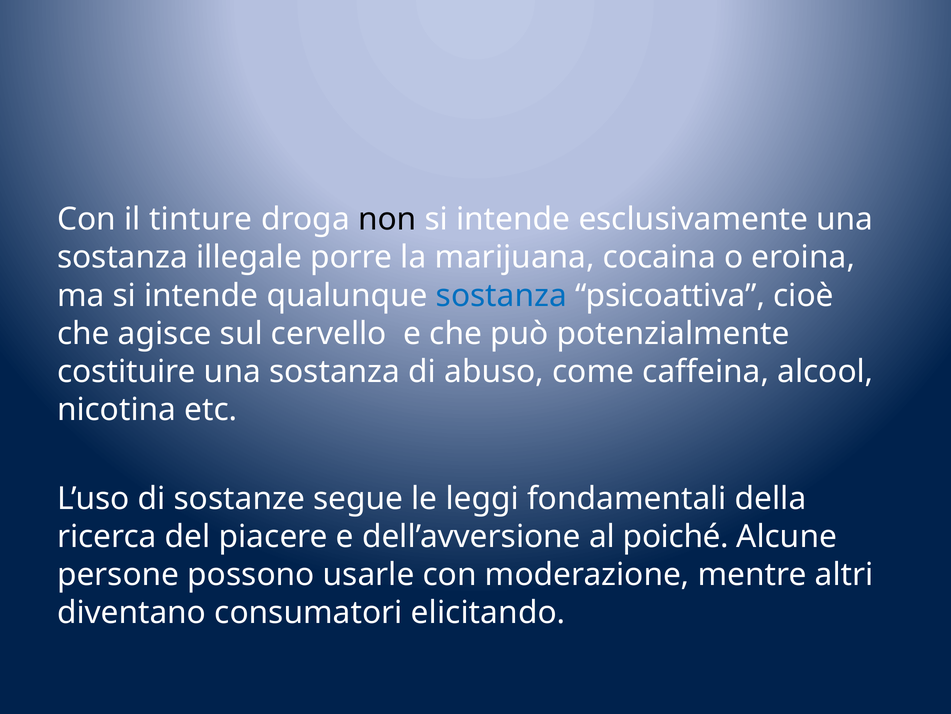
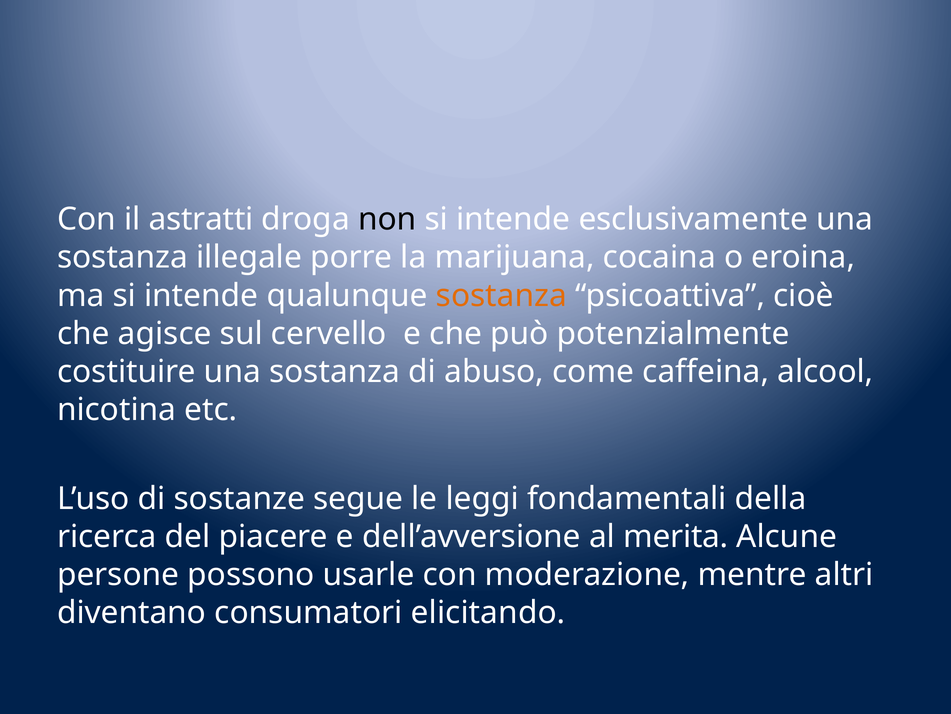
tinture: tinture -> astratti
sostanza at (501, 295) colour: blue -> orange
poiché: poiché -> merita
